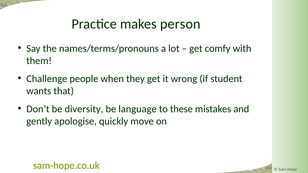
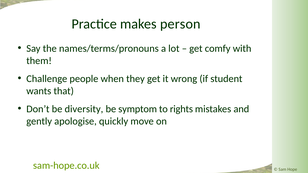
language: language -> symptom
these: these -> rights
